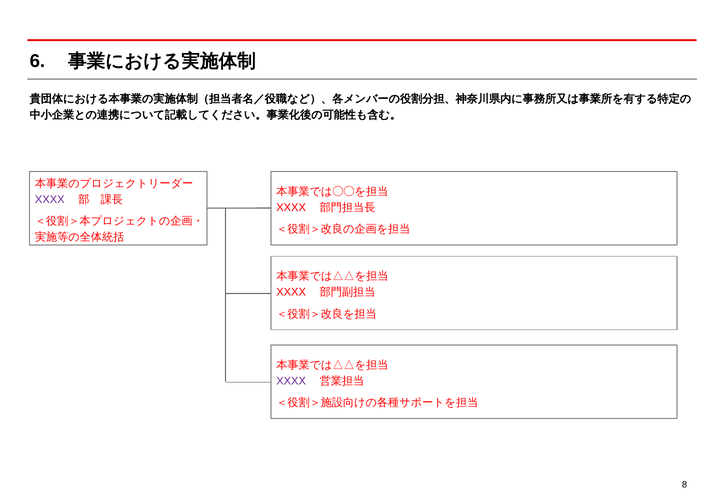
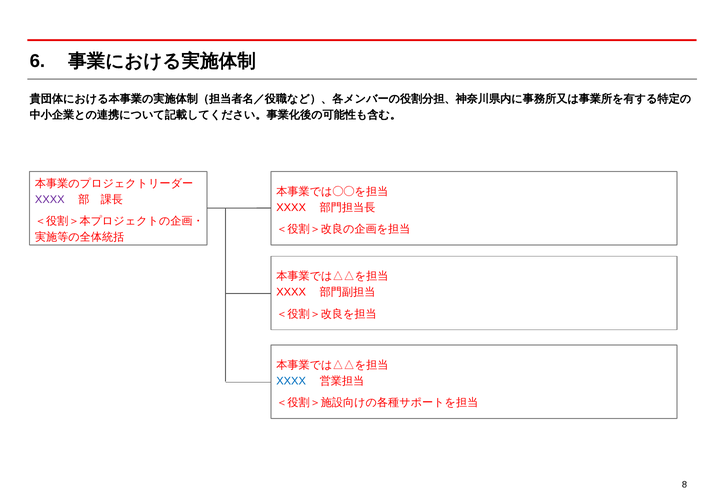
XXXX at (291, 381) colour: purple -> blue
